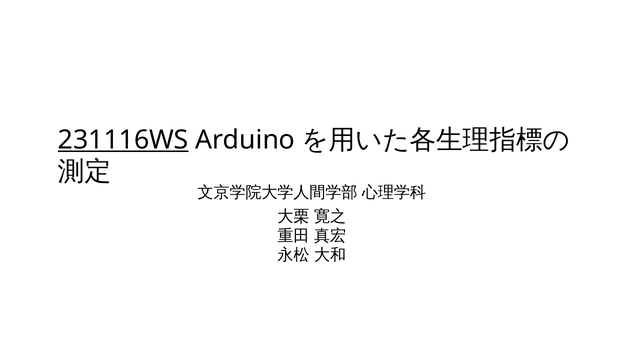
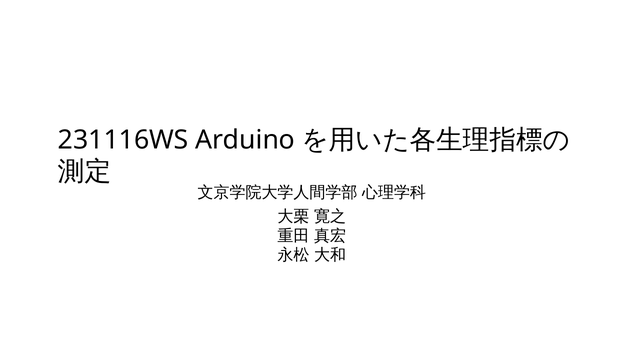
231116WS underline: present -> none
